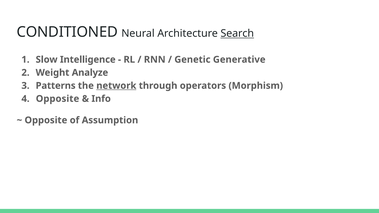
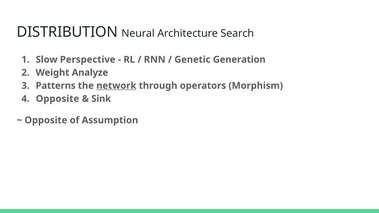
CONDITIONED: CONDITIONED -> DISTRIBUTION
Search underline: present -> none
Intelligence: Intelligence -> Perspective
Generative: Generative -> Generation
Info: Info -> Sink
